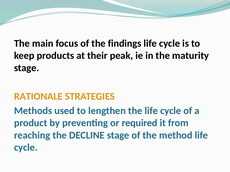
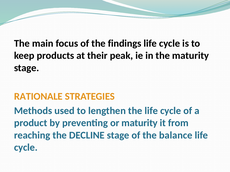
or required: required -> maturity
method: method -> balance
